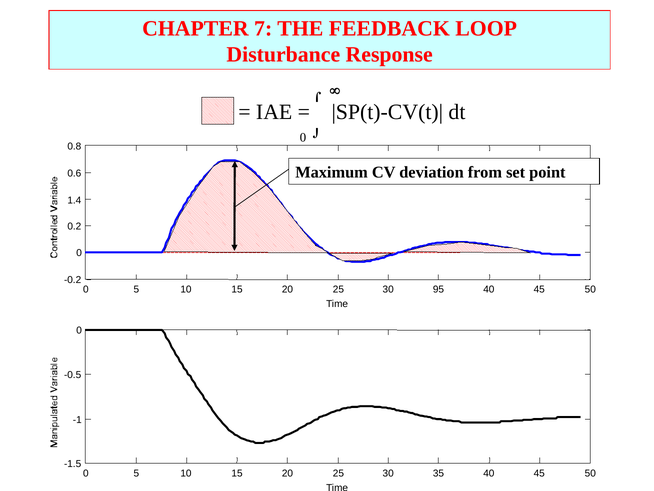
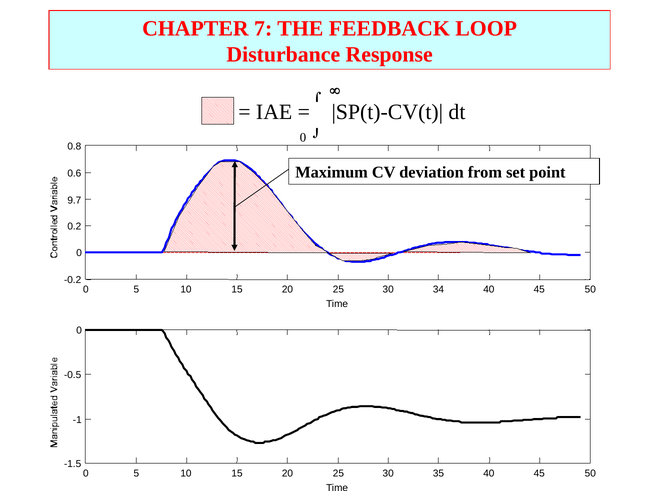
1.4: 1.4 -> 9.7
95: 95 -> 34
